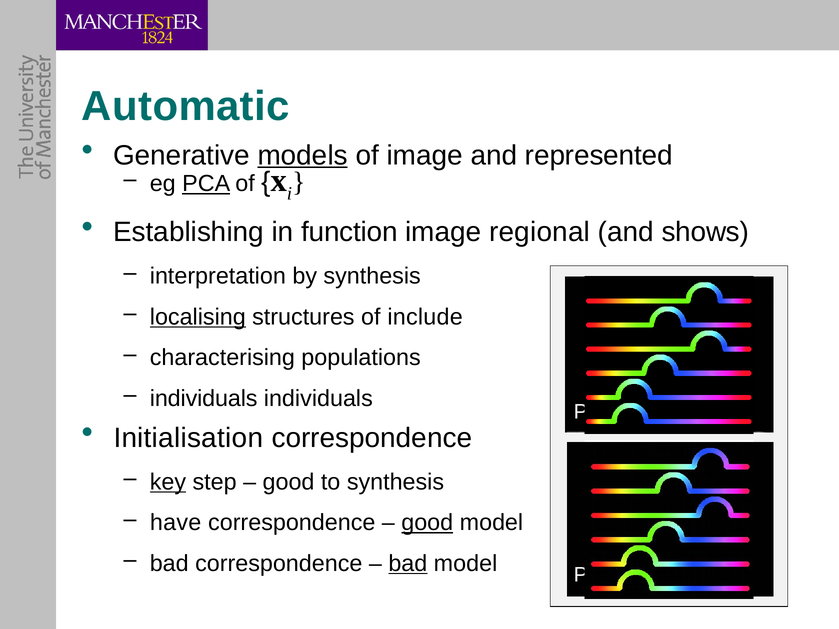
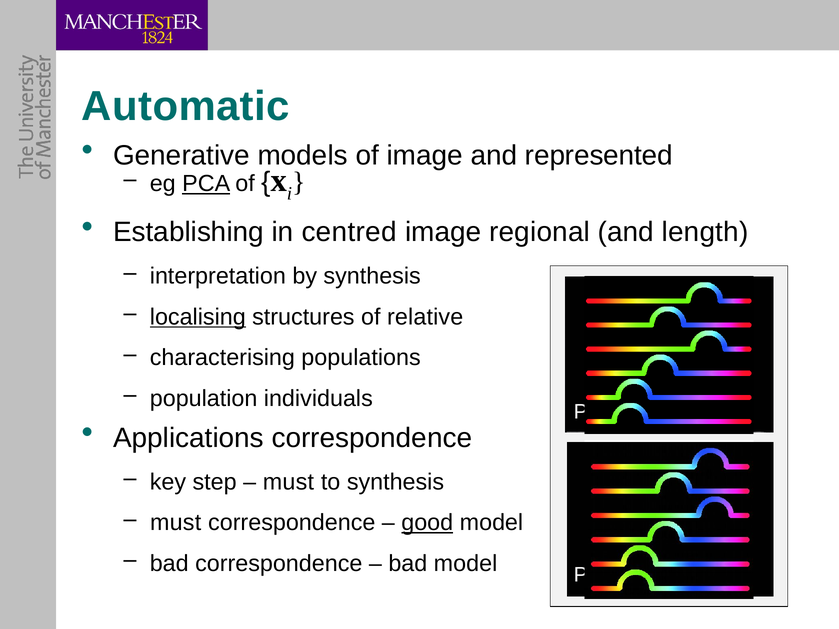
models underline: present -> none
function: function -> centred
shows: shows -> length
include: include -> relative
individuals at (204, 399): individuals -> population
Initialisation: Initialisation -> Applications
key underline: present -> none
good at (289, 482): good -> must
have at (176, 523): have -> must
bad at (408, 564) underline: present -> none
